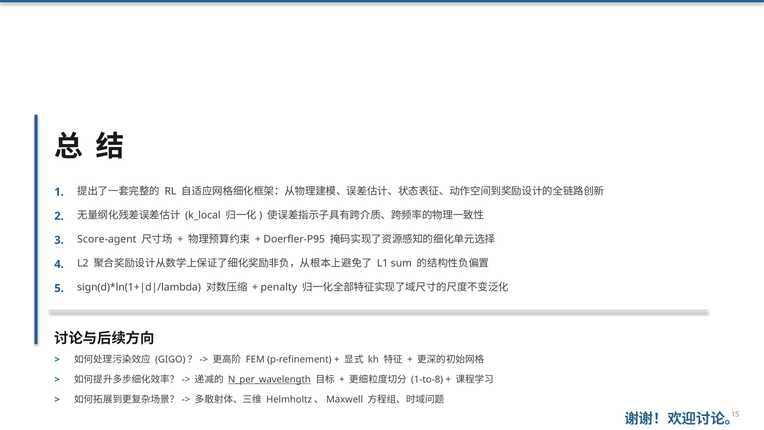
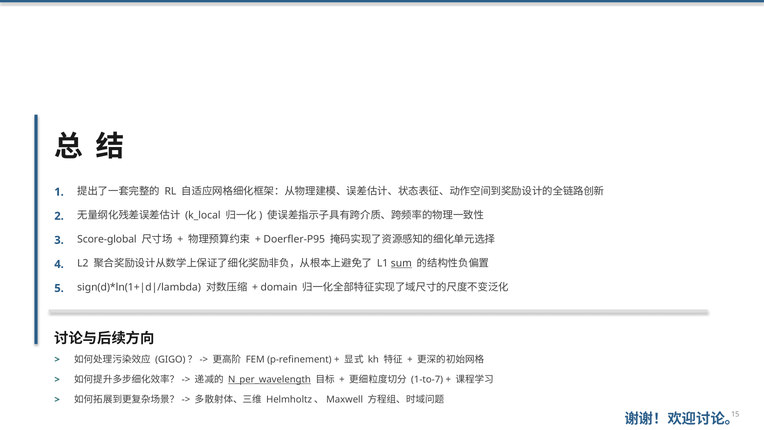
Score-agent: Score-agent -> Score-global
sum underline: none -> present
penalty: penalty -> domain
1-to-8: 1-to-8 -> 1-to-7
